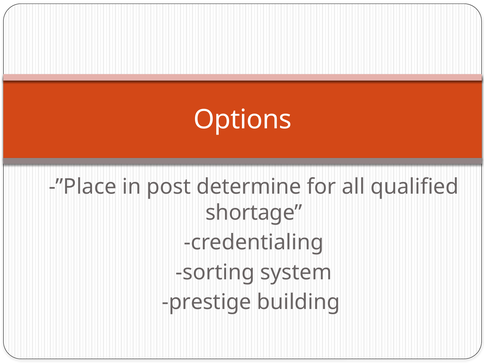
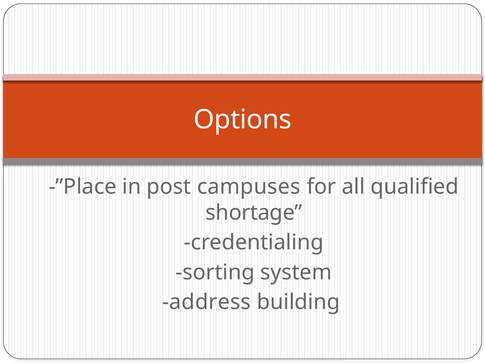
determine: determine -> campuses
prestige: prestige -> address
